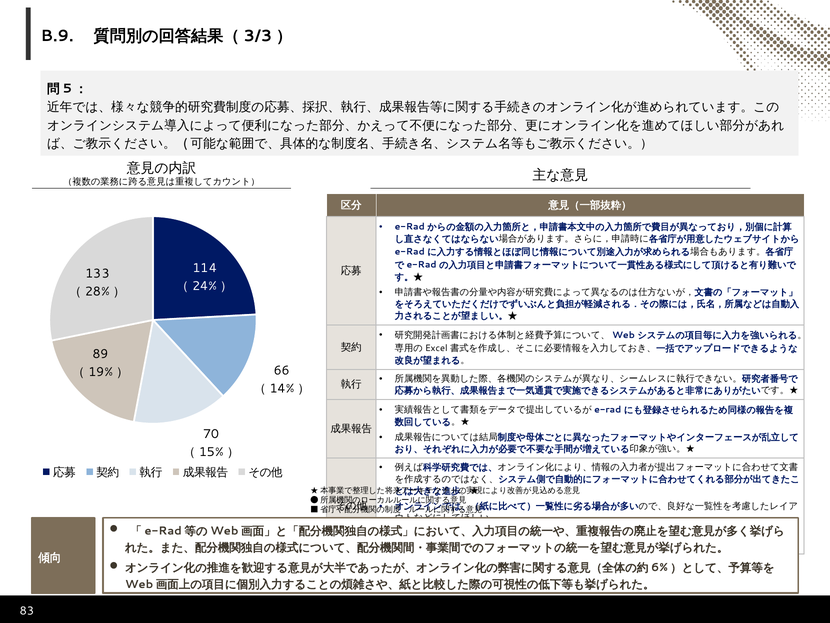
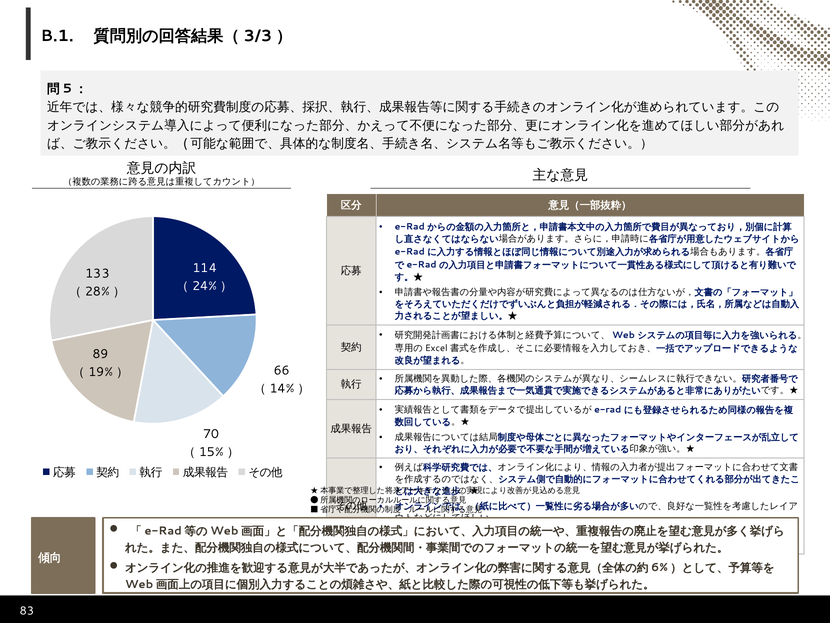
B.9: B.9 -> B.1
